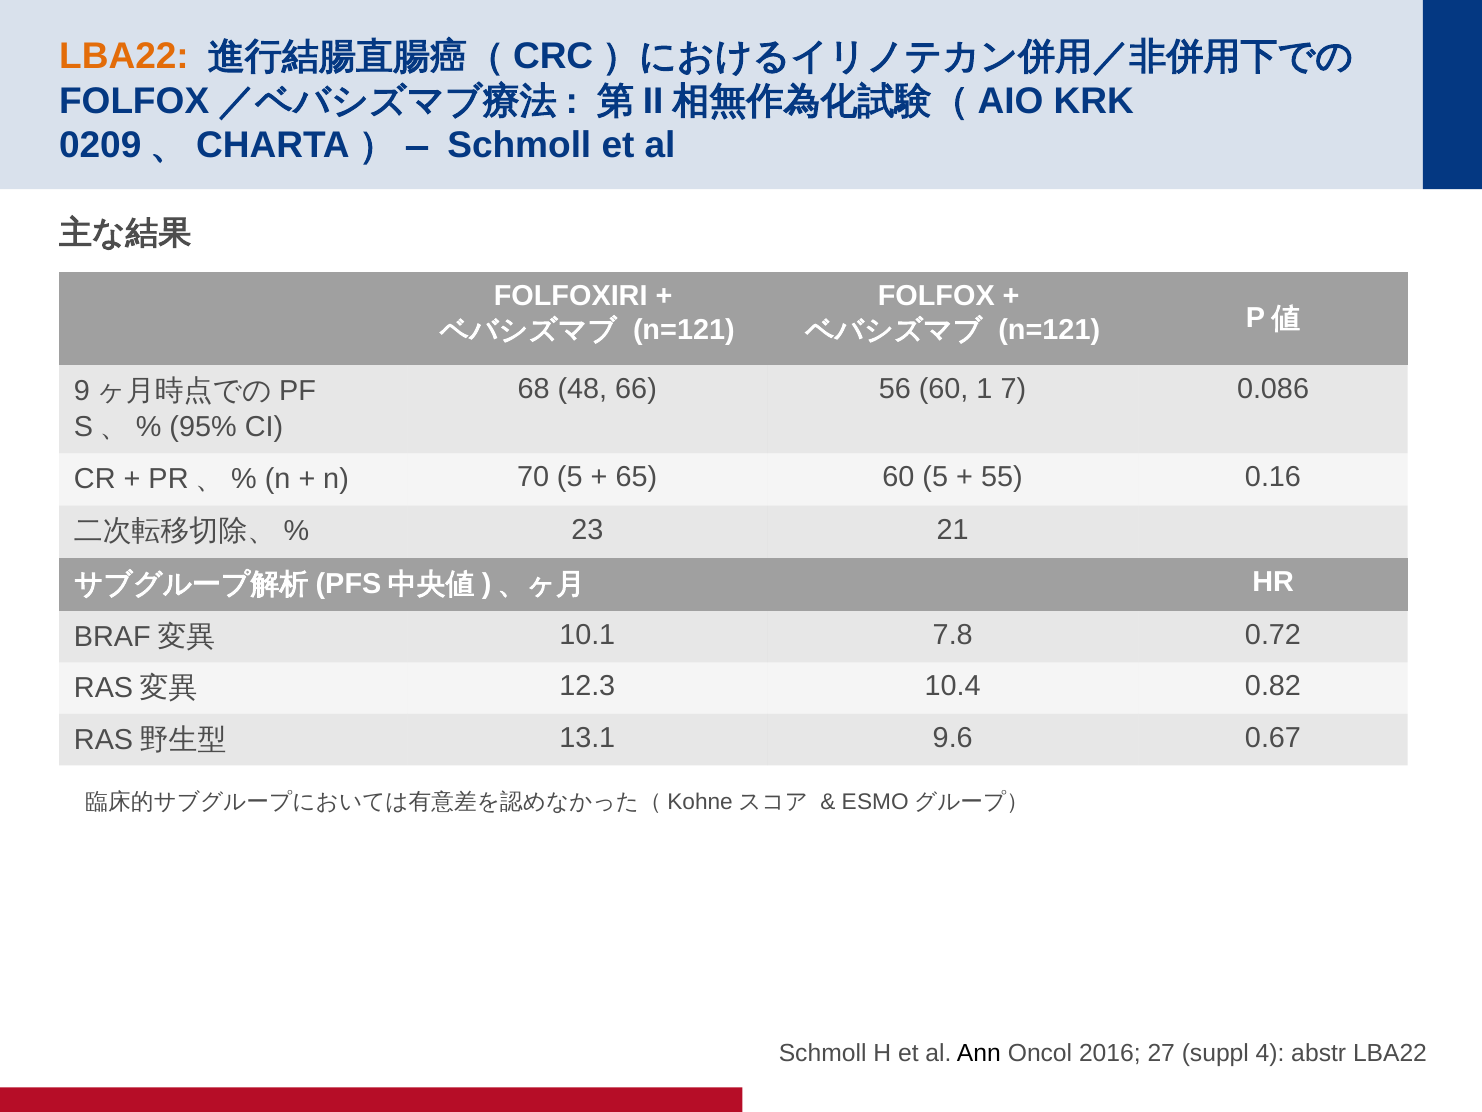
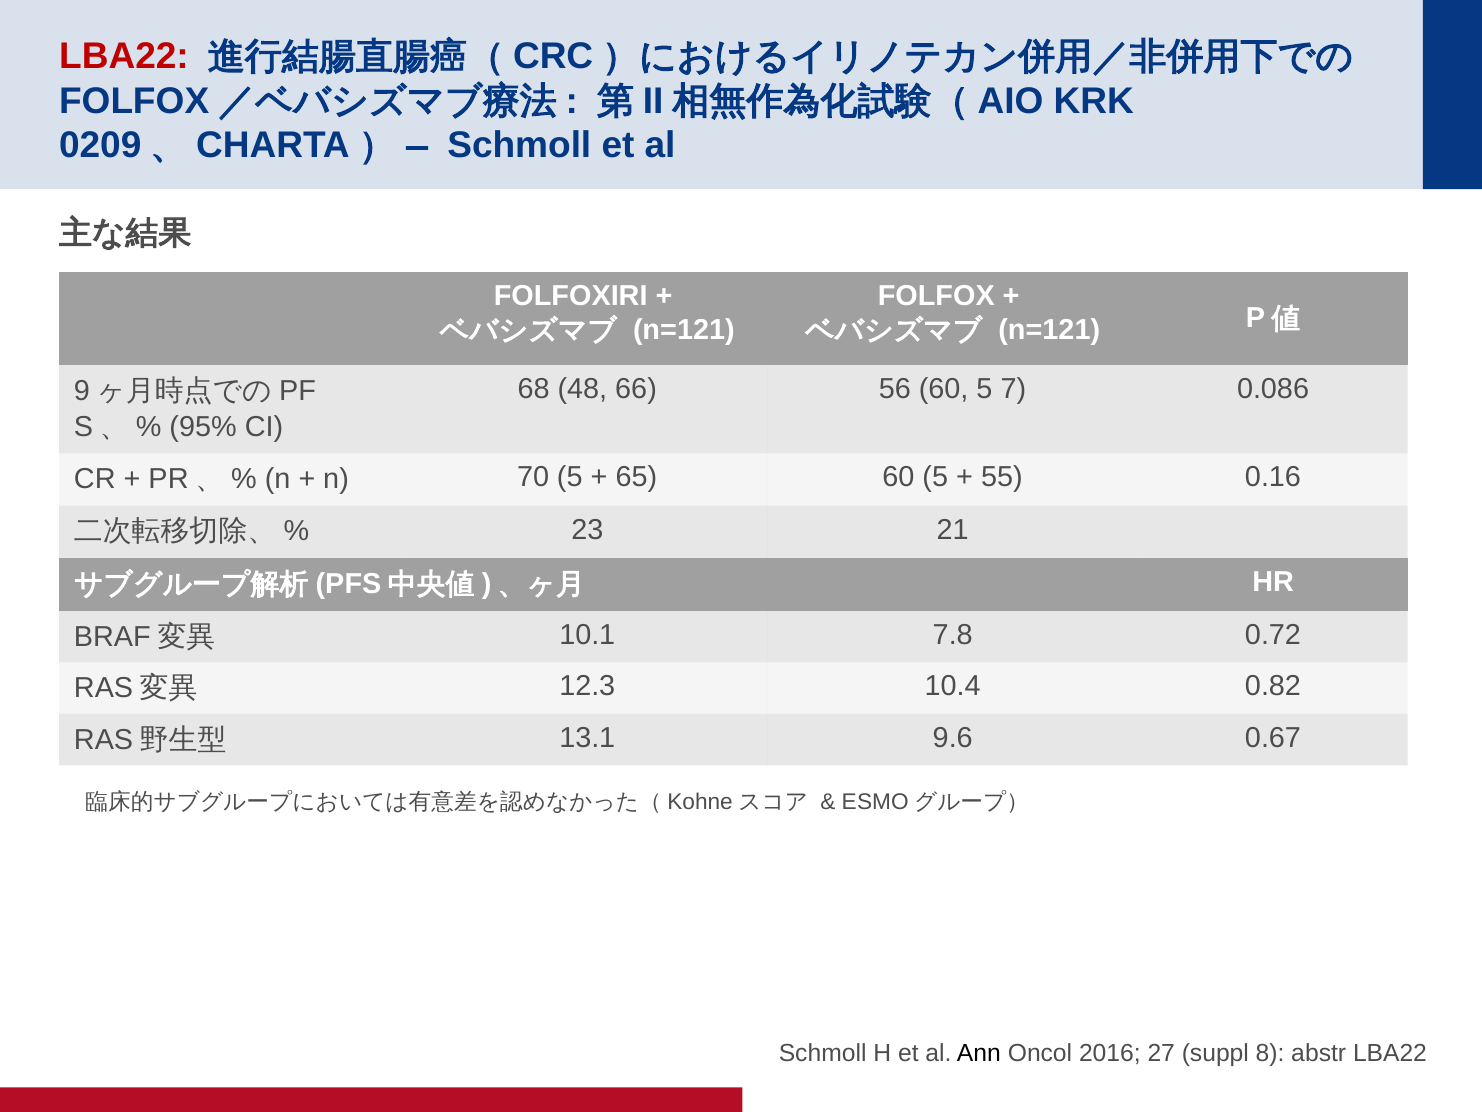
LBA22 at (124, 56) colour: orange -> red
56 60 1: 1 -> 5
4: 4 -> 8
